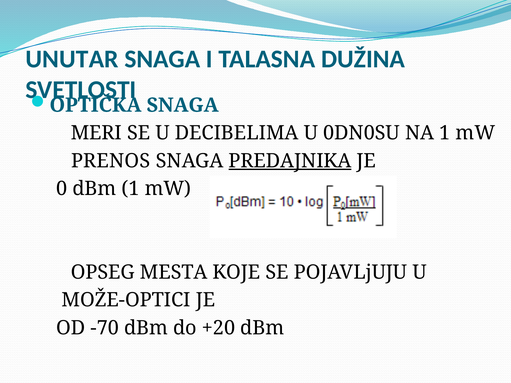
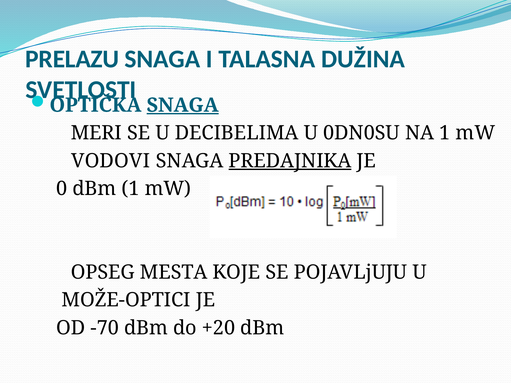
UNUTAR: UNUTAR -> PRELAZU
SNAGA at (183, 105) underline: none -> present
PRENOS: PRENOS -> VODOVI
